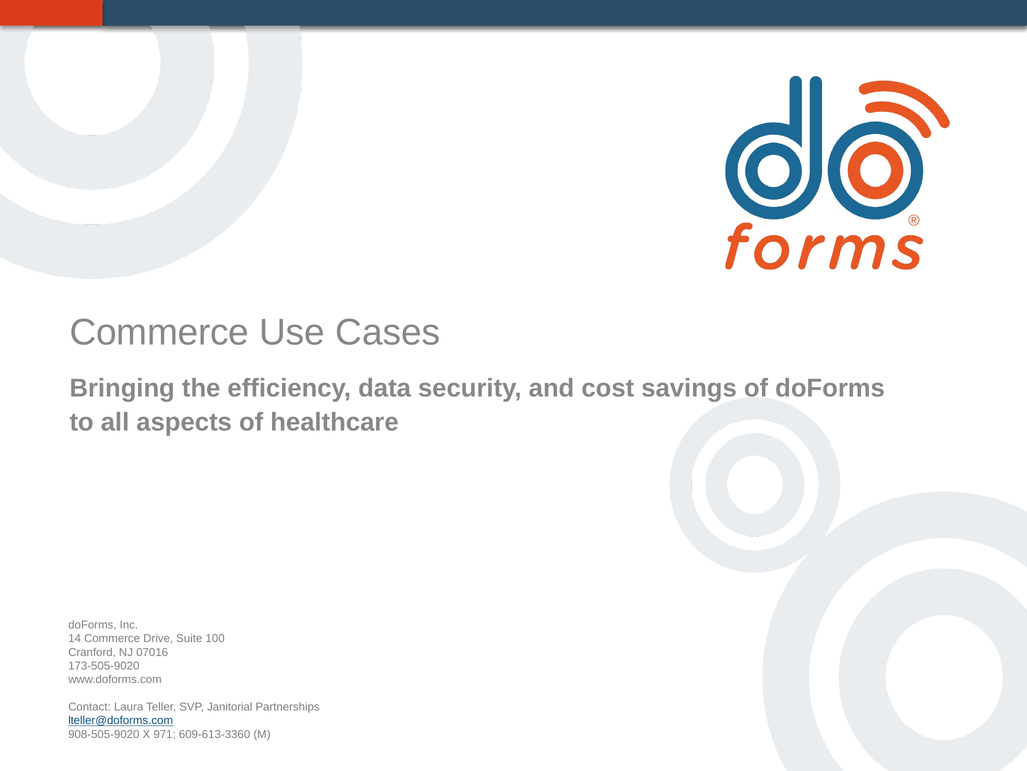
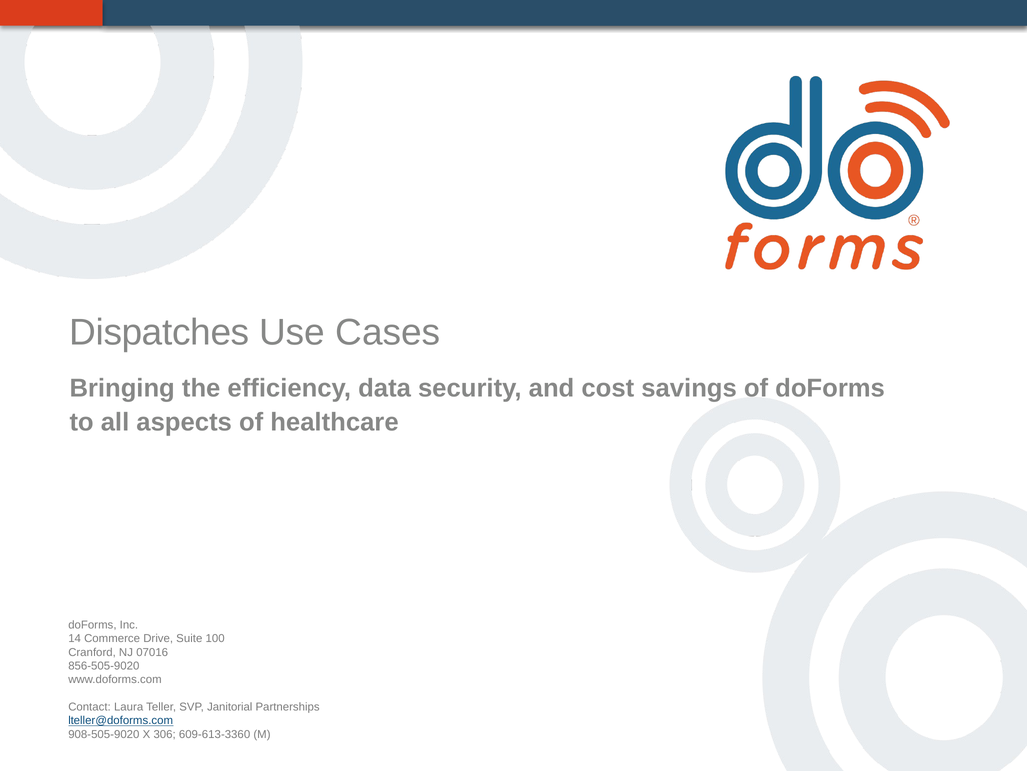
Commerce at (159, 332): Commerce -> Dispatches
173-505-9020: 173-505-9020 -> 856-505-9020
971: 971 -> 306
